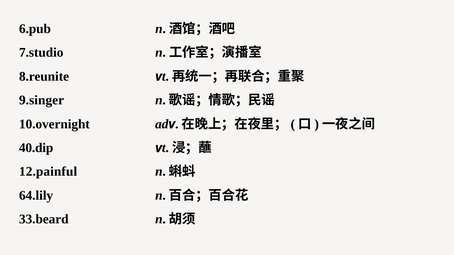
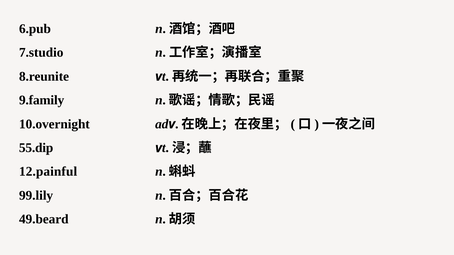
9.singer: 9.singer -> 9.family
40.dip: 40.dip -> 55.dip
64.lily: 64.lily -> 99.lily
33.beard: 33.beard -> 49.beard
